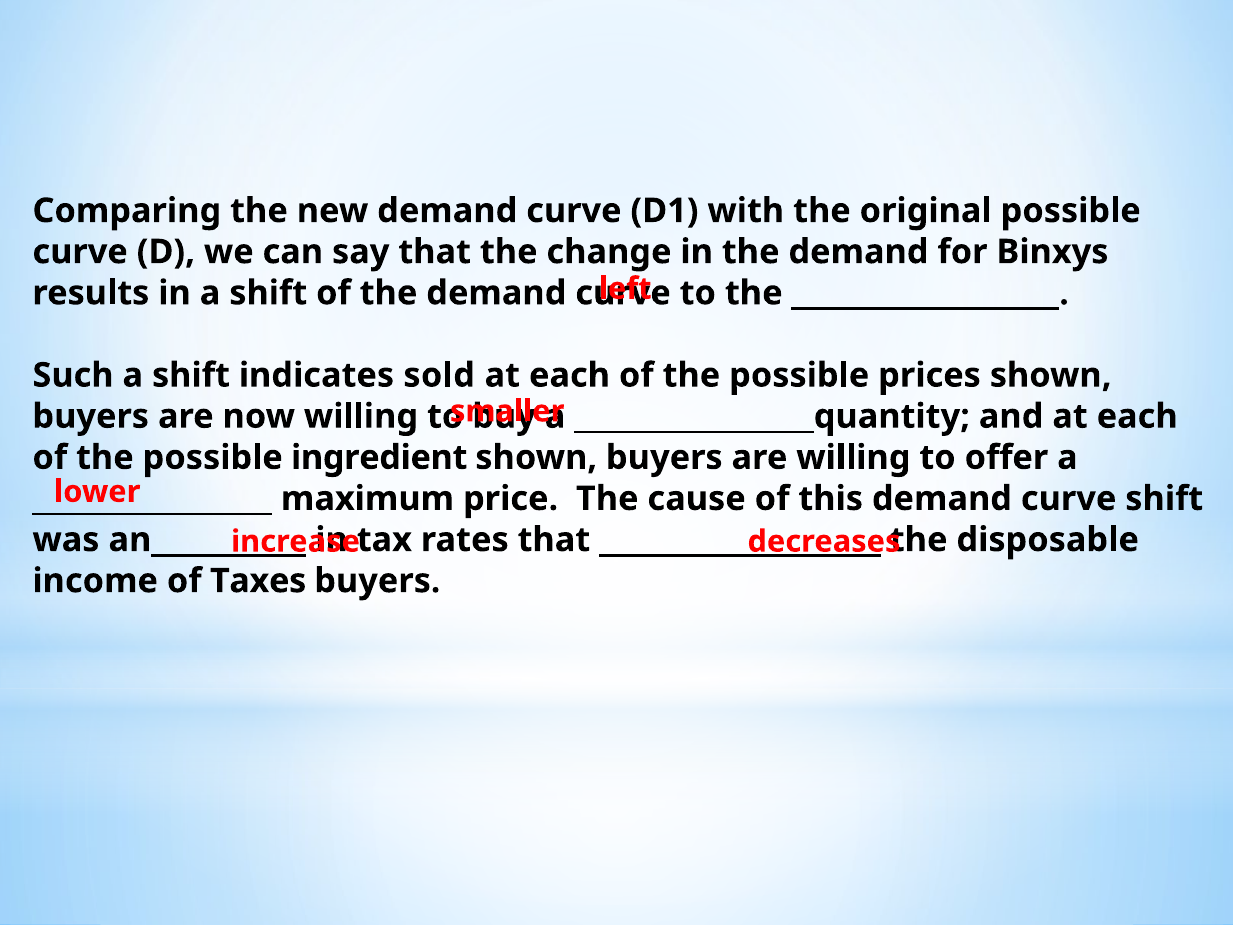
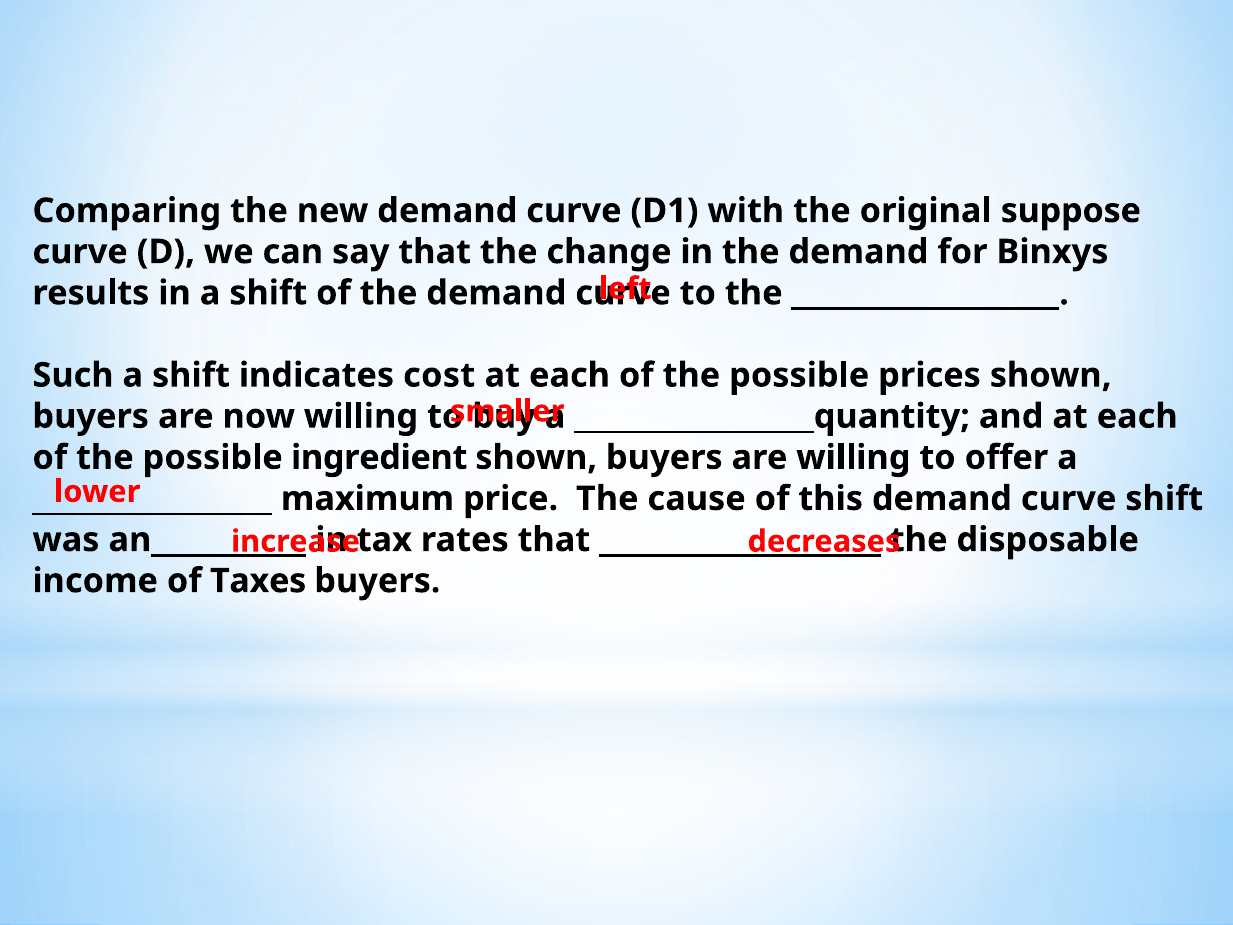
original possible: possible -> suppose
sold: sold -> cost
